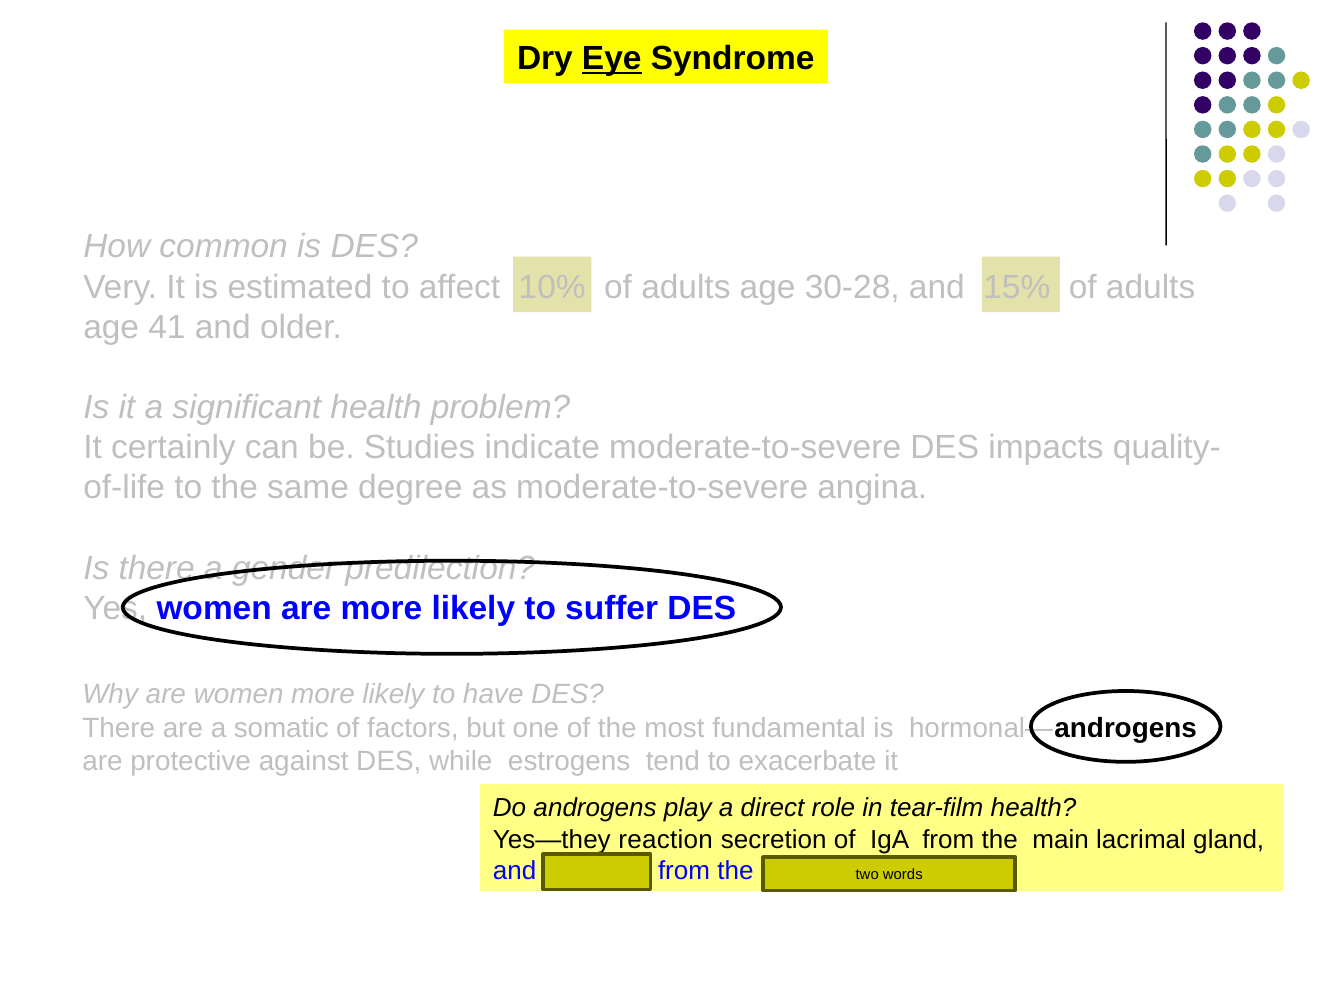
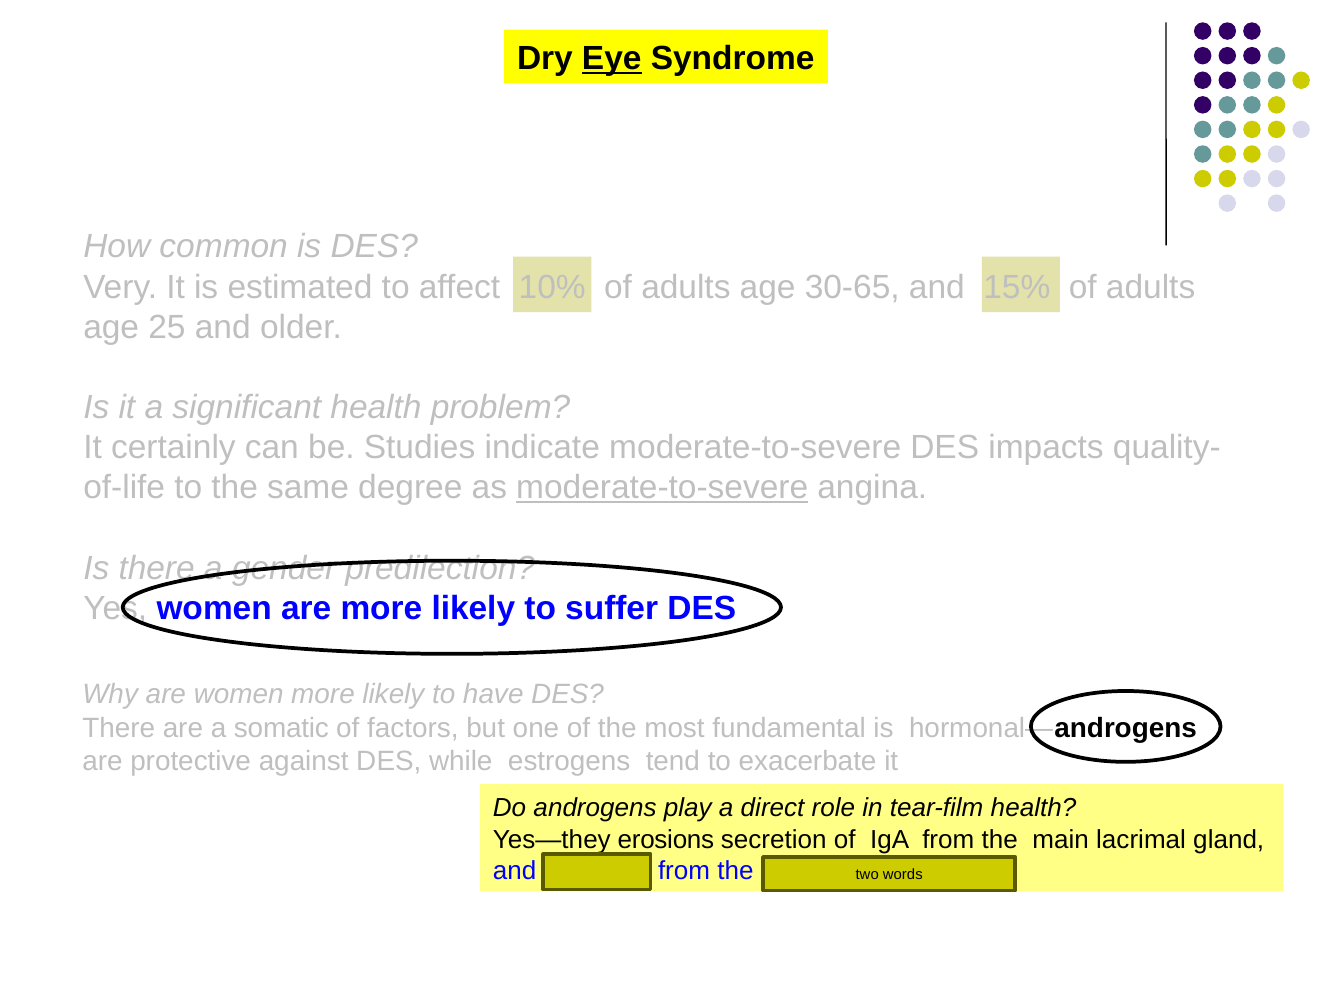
30-28: 30-28 -> 30-65
41: 41 -> 25
moderate-to-severe at (662, 488) underline: none -> present
reaction: reaction -> erosions
